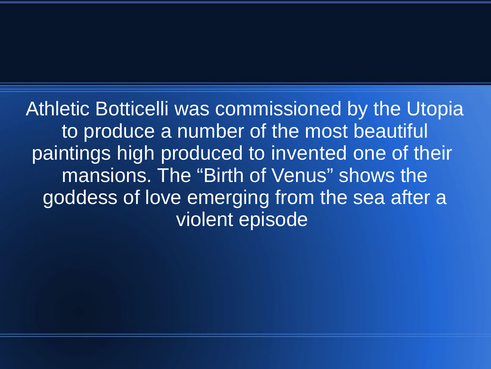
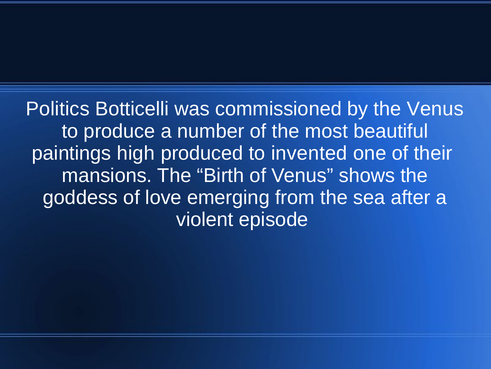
Athletic: Athletic -> Politics
the Utopia: Utopia -> Venus
